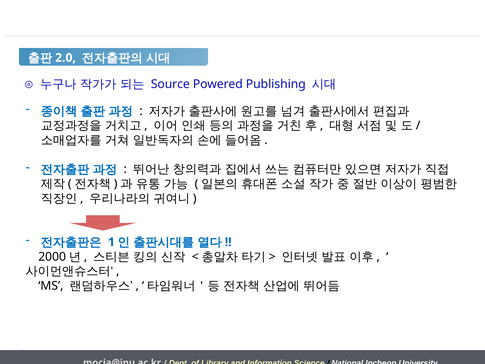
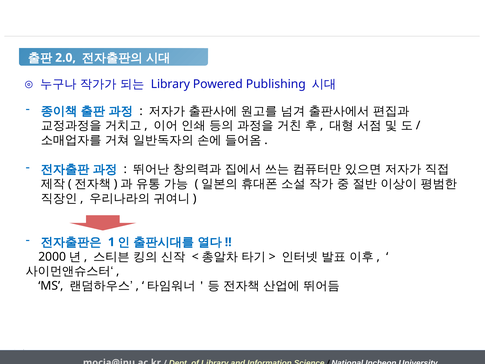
Source at (170, 84): Source -> Library
